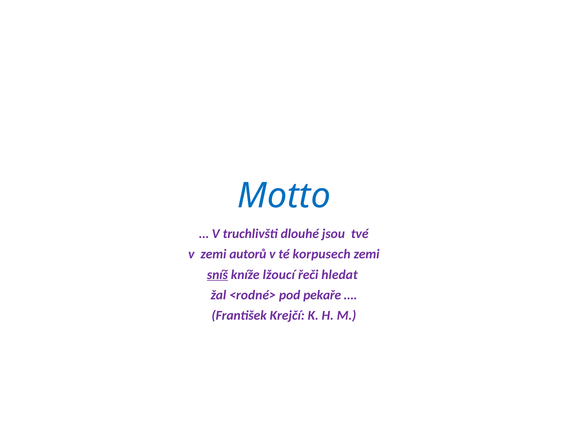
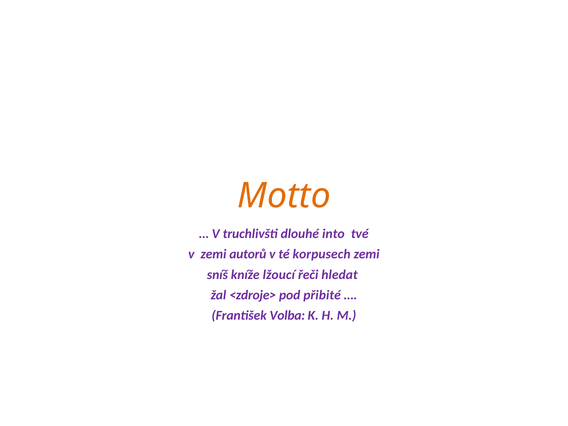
Motto colour: blue -> orange
jsou: jsou -> into
sníš underline: present -> none
<rodné>: <rodné> -> <zdroje>
pekaře: pekaře -> přibité
Krejčí: Krejčí -> Volba
